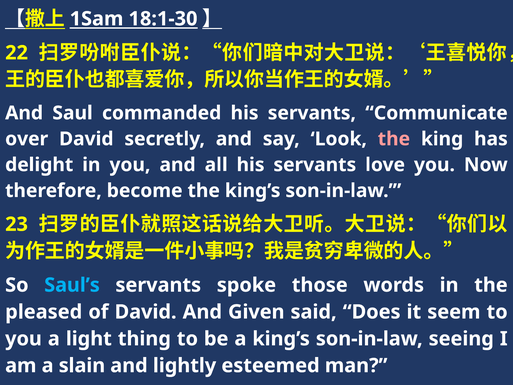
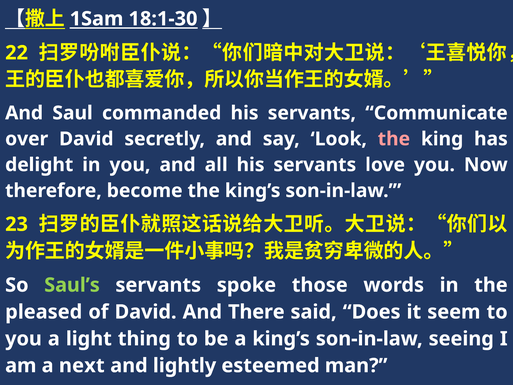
Saul’s colour: light blue -> light green
Given: Given -> There
slain: slain -> next
